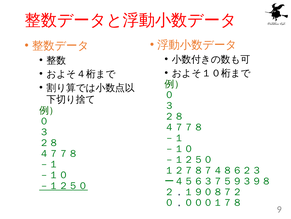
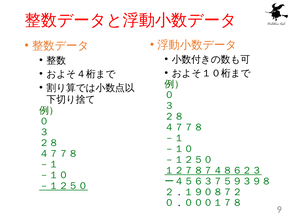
１２７８７４８６２３ underline: none -> present
